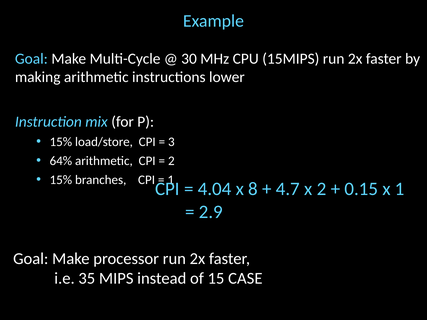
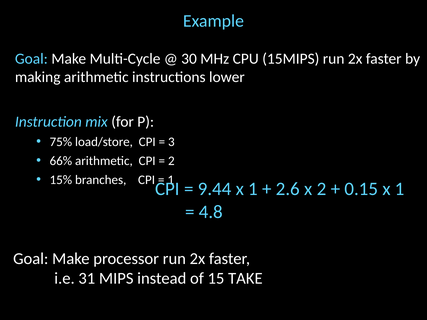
15% at (61, 142): 15% -> 75%
64%: 64% -> 66%
4.04: 4.04 -> 9.44
8 at (253, 189): 8 -> 1
4.7: 4.7 -> 2.6
2.9: 2.9 -> 4.8
35: 35 -> 31
CASE: CASE -> TAKE
